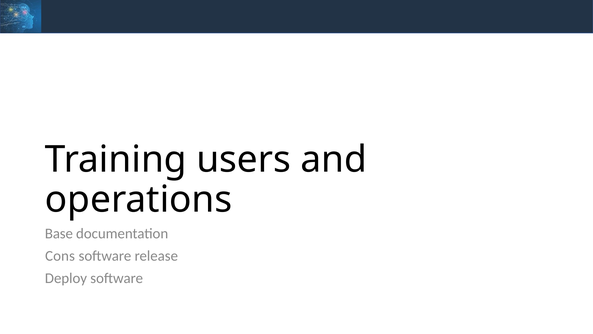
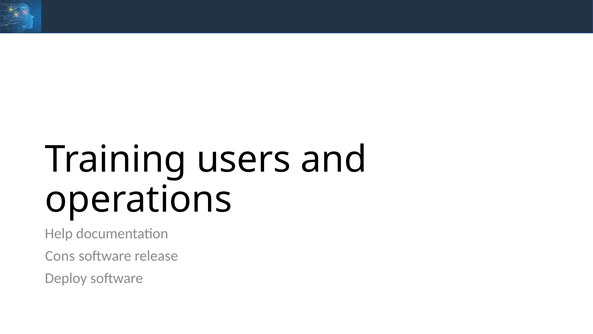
Base: Base -> Help
